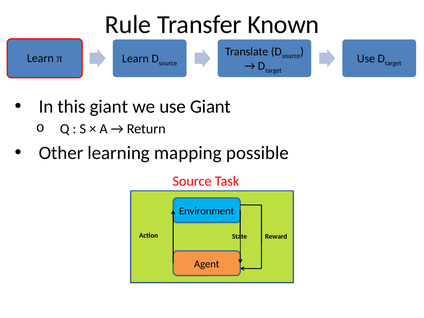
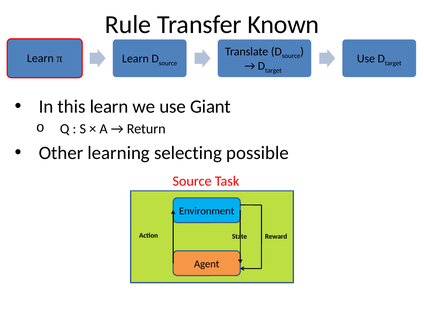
this giant: giant -> learn
mapping: mapping -> selecting
